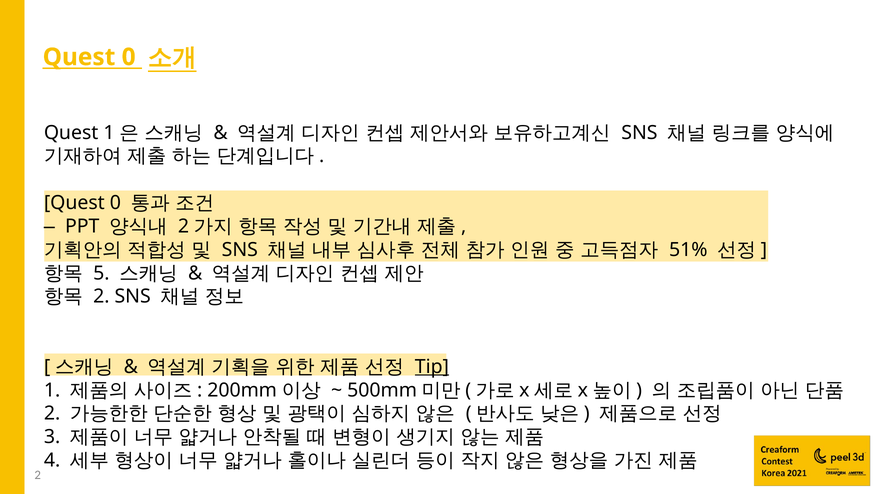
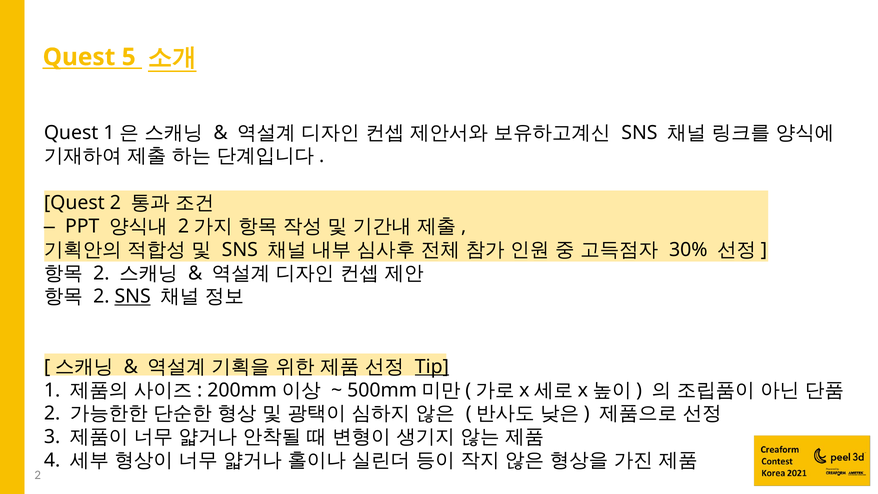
0 at (129, 57): 0 -> 5
0 at (115, 203): 0 -> 2
51%: 51% -> 30%
5 at (101, 273): 5 -> 2
SNS at (133, 296) underline: none -> present
